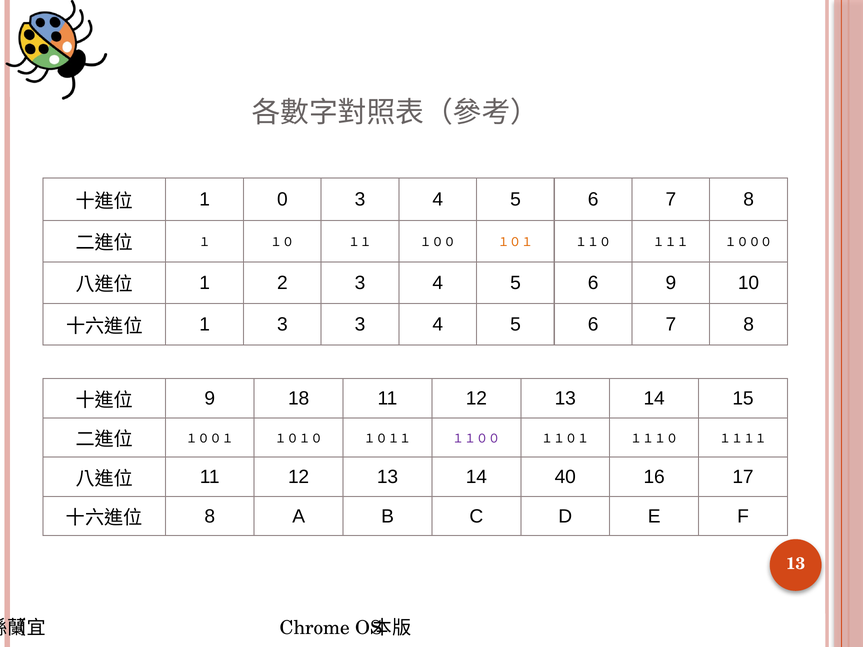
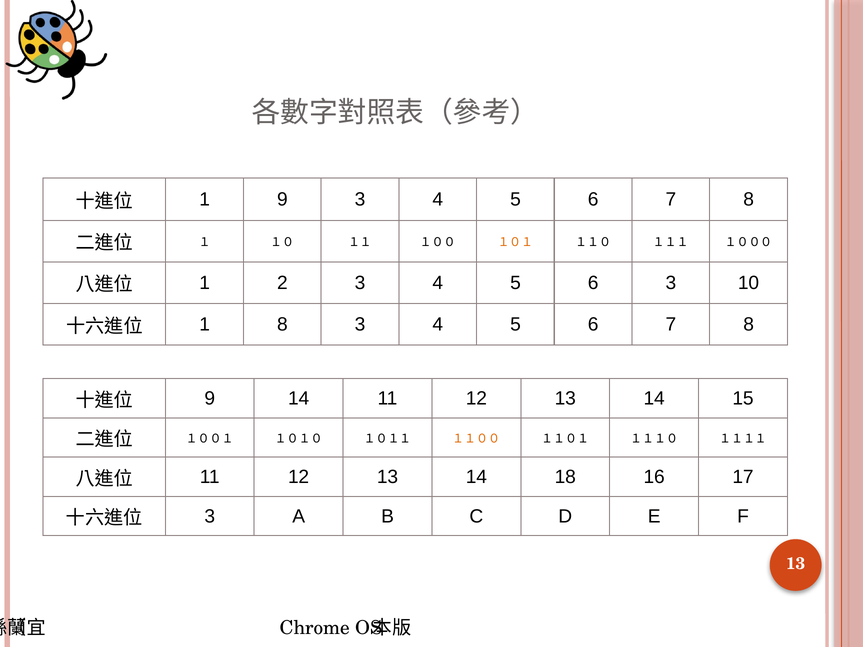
1 0: 0 -> 9
6 9: 9 -> 3
1 3: 3 -> 8
9 18: 18 -> 14
１１００ colour: purple -> orange
40: 40 -> 18
8 at (210, 517): 8 -> 3
